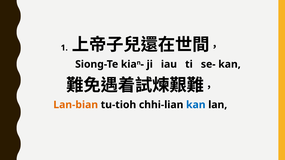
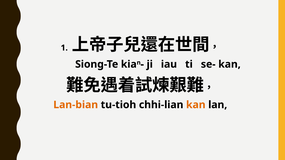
kan at (196, 105) colour: blue -> orange
